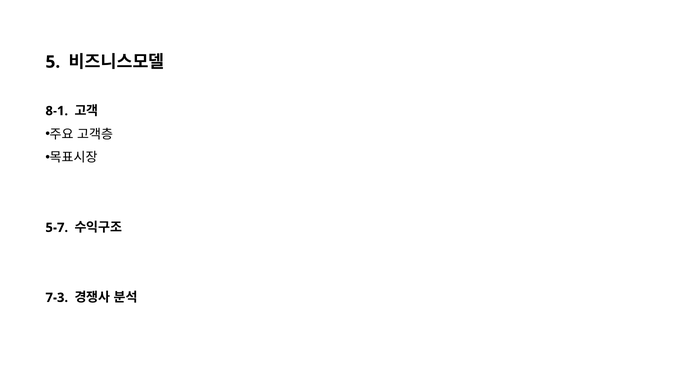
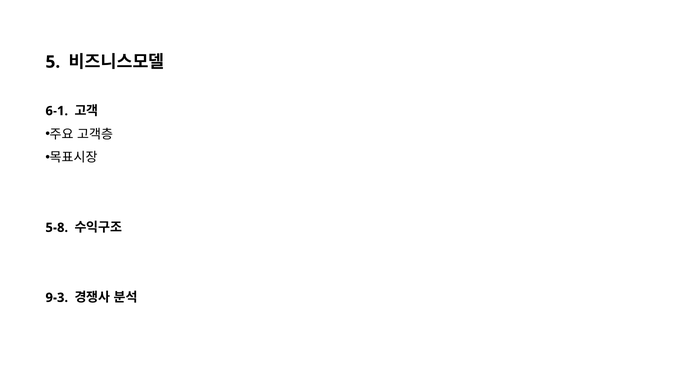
8-1: 8-1 -> 6-1
5-7: 5-7 -> 5-8
7-3: 7-3 -> 9-3
